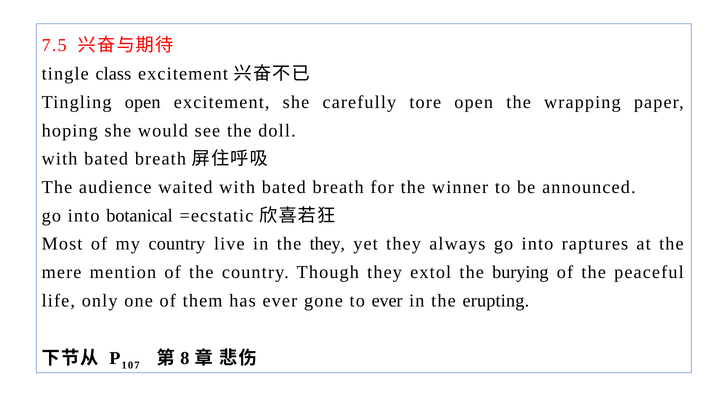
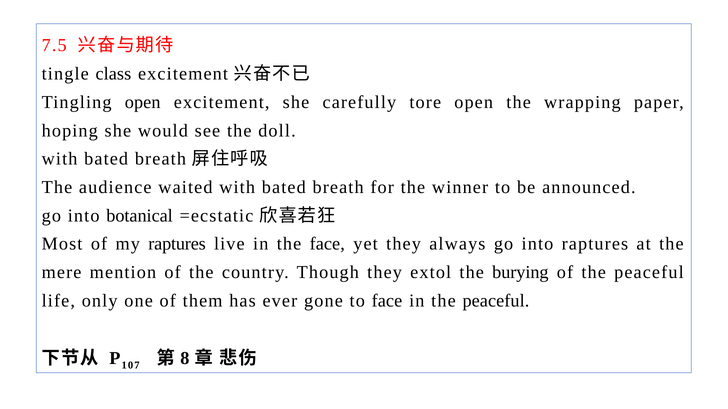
my country: country -> raptures
the they: they -> face
to ever: ever -> face
in the erupting: erupting -> peaceful
